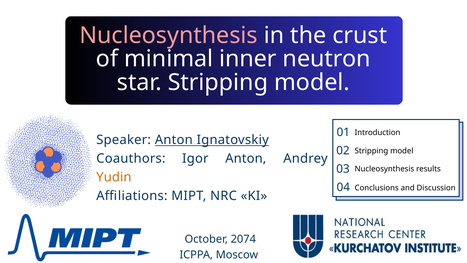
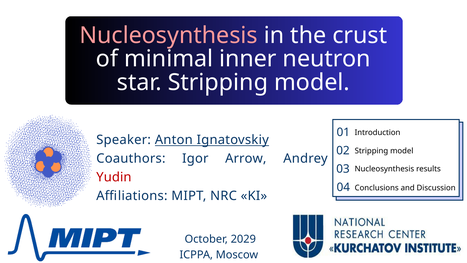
Igor Anton: Anton -> Arrow
Yudin colour: orange -> red
2074: 2074 -> 2029
